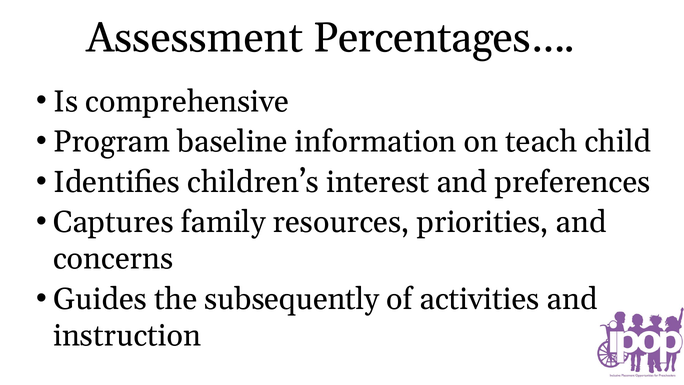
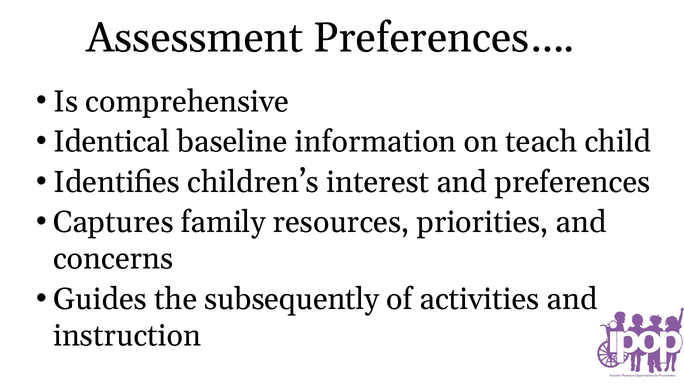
Percentages…: Percentages… -> Preferences…
Program: Program -> Identical
